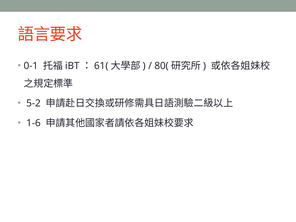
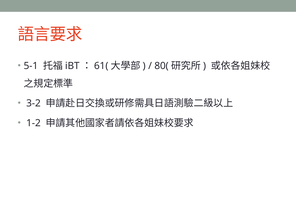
0-1: 0-1 -> 5-1
5-2: 5-2 -> 3-2
1-6: 1-6 -> 1-2
